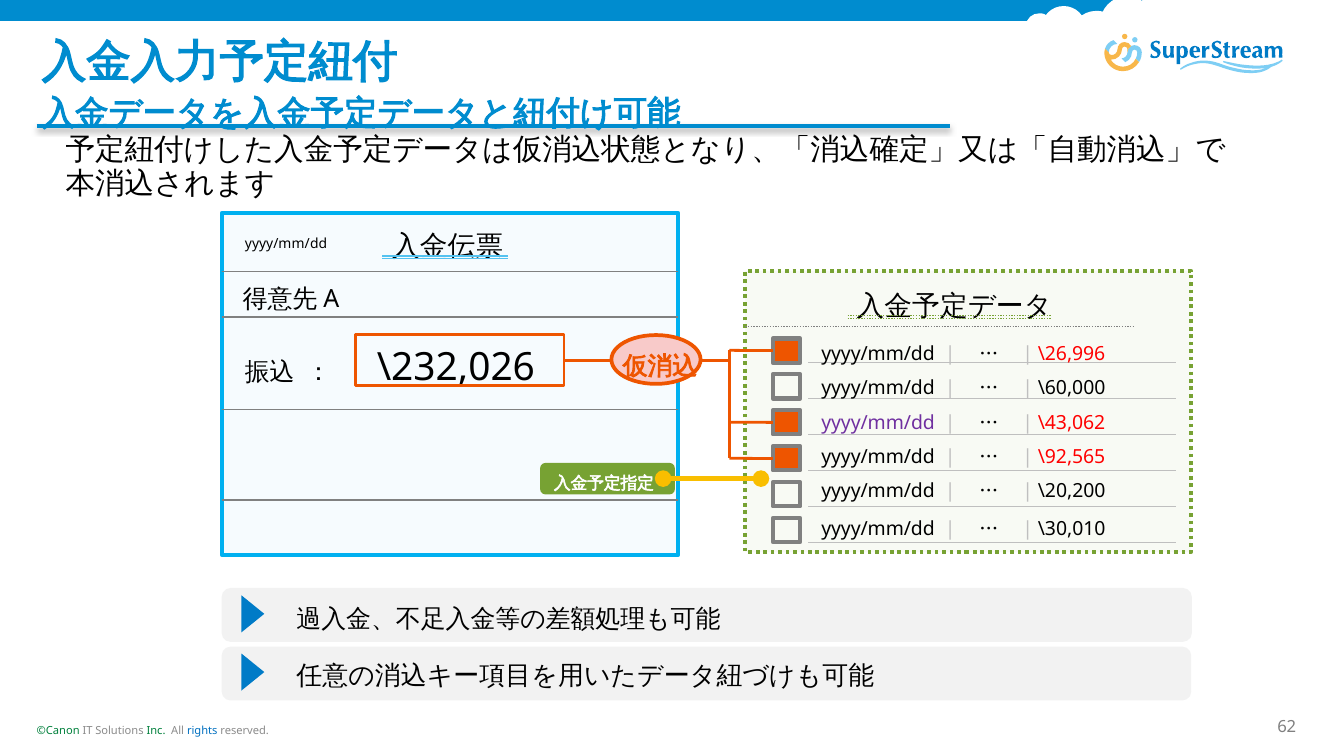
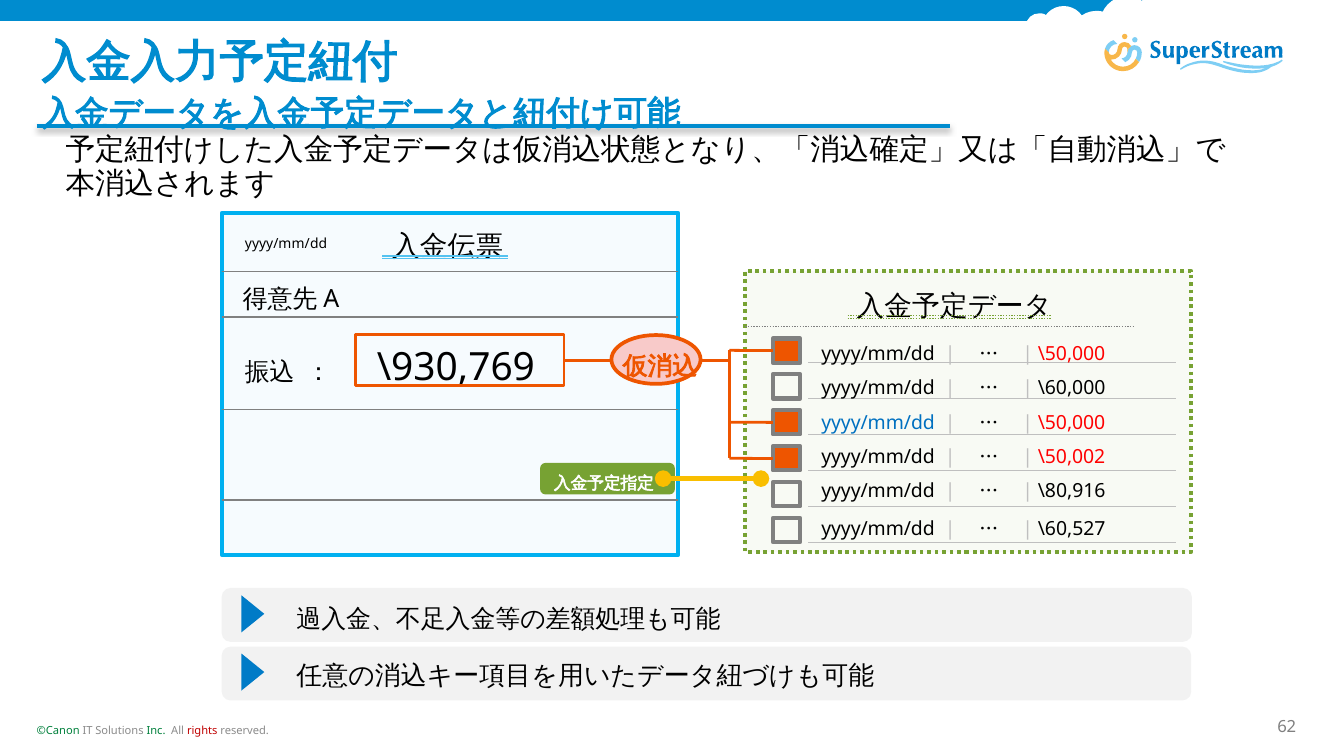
\26,996 at (1072, 354): \26,996 -> \50,000
\232,026: \232,026 -> \930,769
yyyy/mm/dd at (878, 423) colour: purple -> blue
\43,062 at (1072, 423): \43,062 -> \50,000
\92,565: \92,565 -> \50,002
\20,200: \20,200 -> \80,916
\30,010: \30,010 -> \60,527
rights colour: blue -> red
